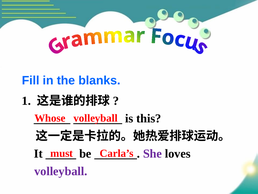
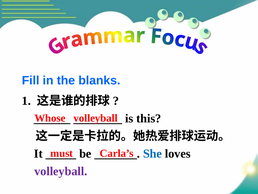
She colour: purple -> blue
